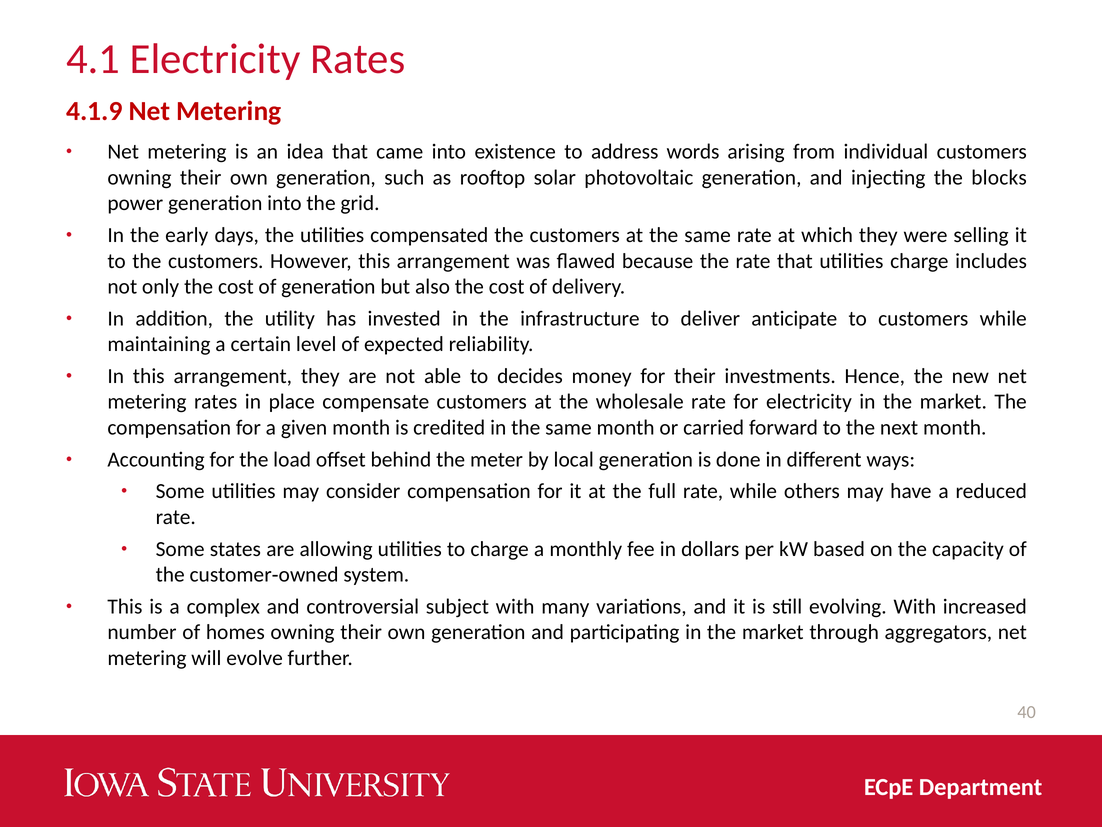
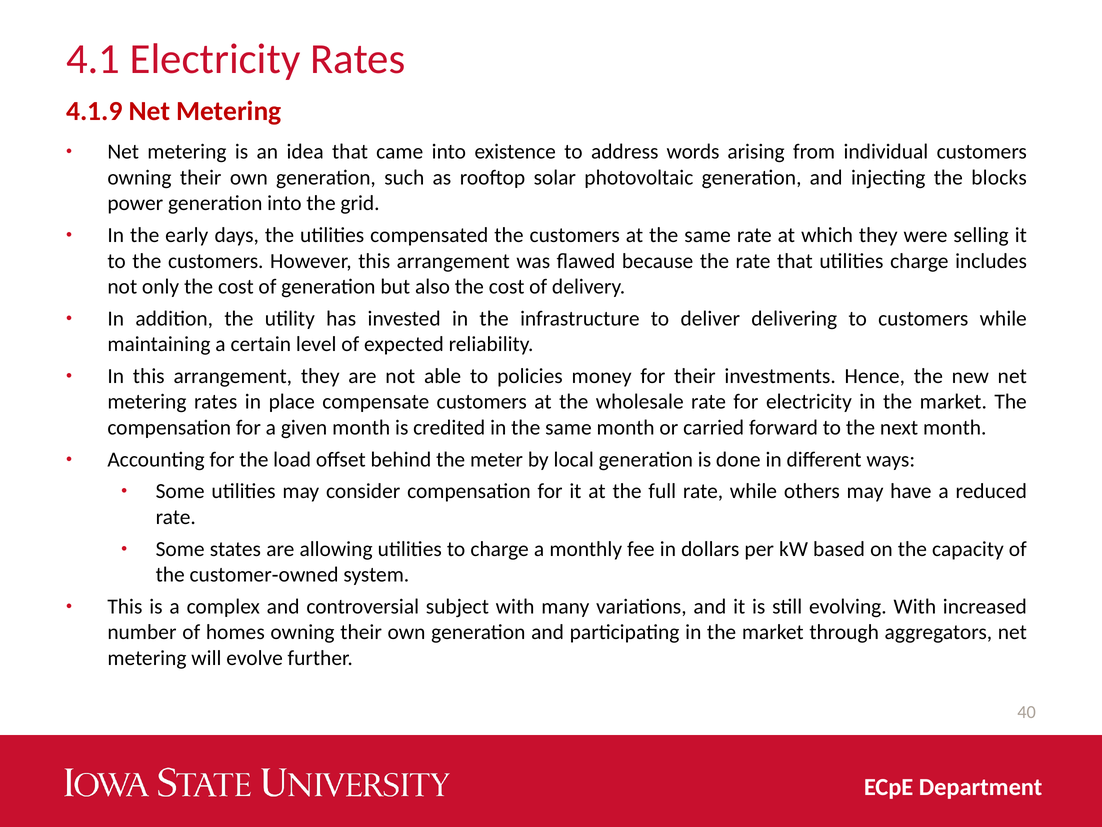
anticipate: anticipate -> delivering
decides: decides -> policies
